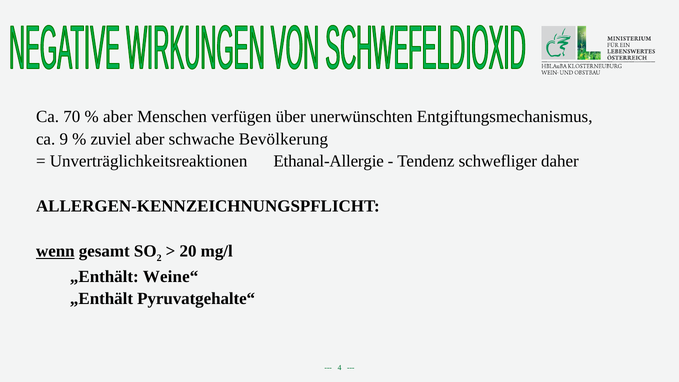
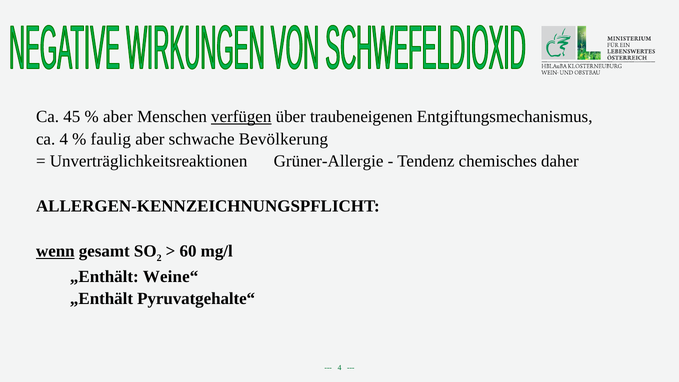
70: 70 -> 45
verfügen underline: none -> present
unerwünschten: unerwünschten -> traubeneigenen
ca 9: 9 -> 4
zuviel: zuviel -> faulig
Ethanal-Allergie: Ethanal-Allergie -> Grüner-Allergie
schwefliger: schwefliger -> chemisches
20: 20 -> 60
